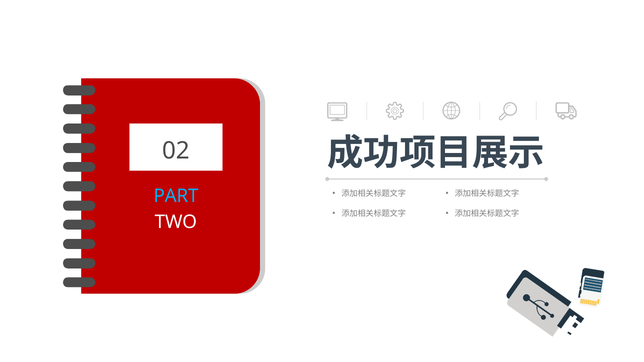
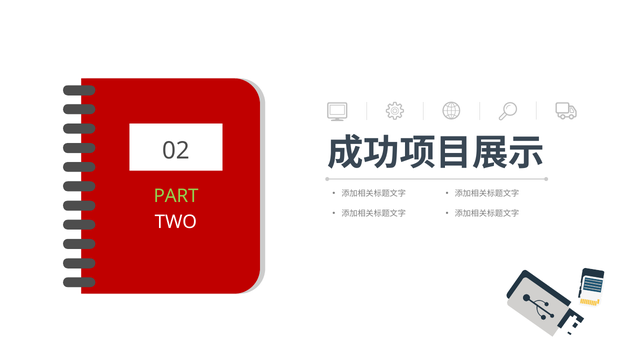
PART colour: light blue -> light green
